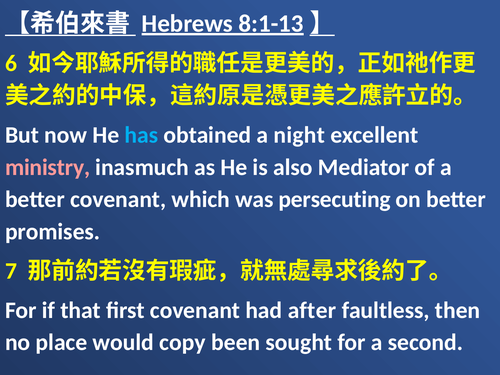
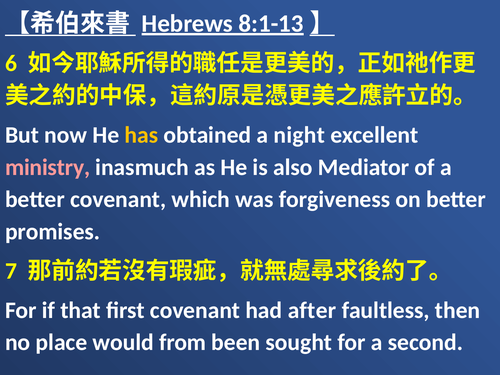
has colour: light blue -> yellow
persecuting: persecuting -> forgiveness
copy: copy -> from
